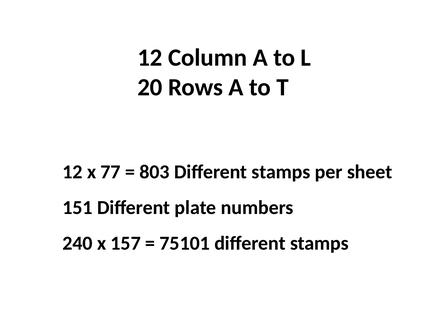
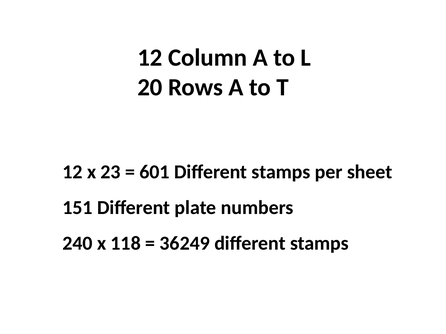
77: 77 -> 23
803: 803 -> 601
157: 157 -> 118
75101: 75101 -> 36249
